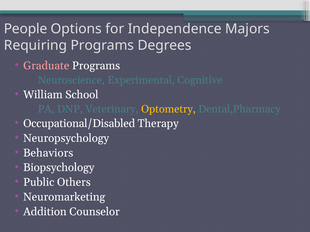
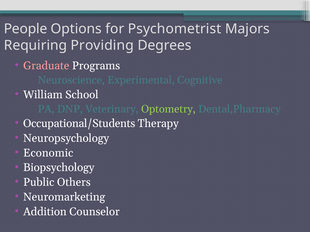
Independence: Independence -> Psychometrist
Requiring Programs: Programs -> Providing
Optometry colour: yellow -> light green
Occupational/Disabled: Occupational/Disabled -> Occupational/Students
Behaviors: Behaviors -> Economic
